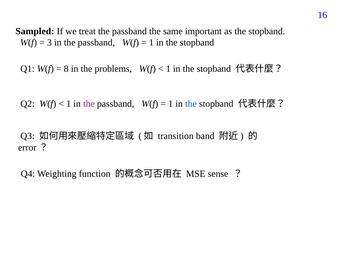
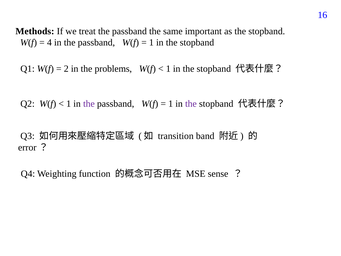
Sampled: Sampled -> Methods
3: 3 -> 4
8: 8 -> 2
the at (191, 104) colour: blue -> purple
